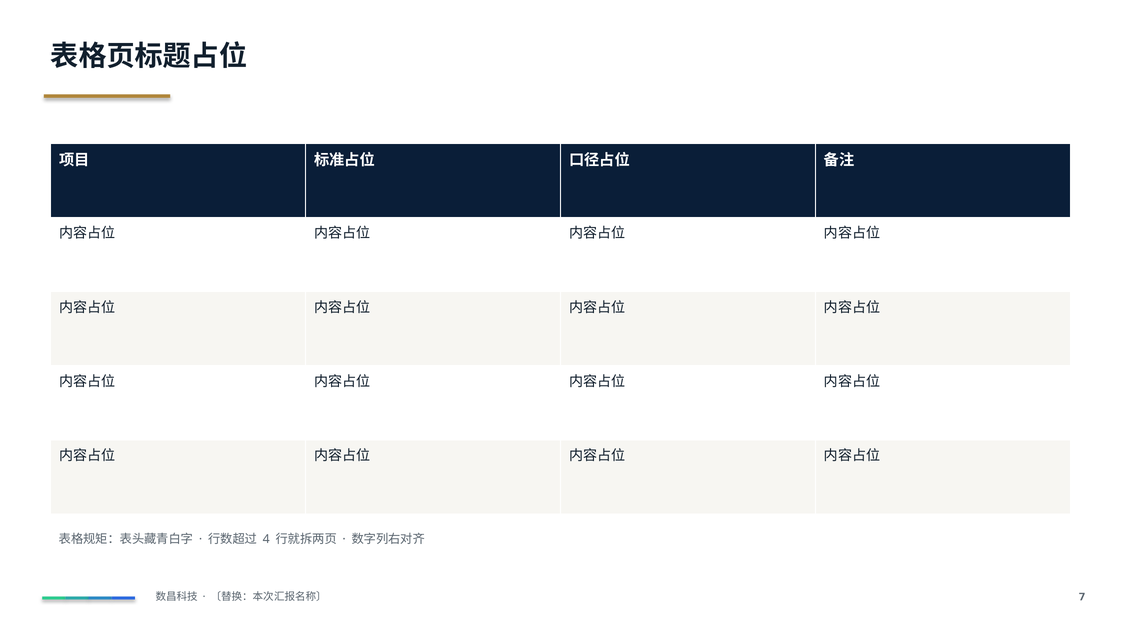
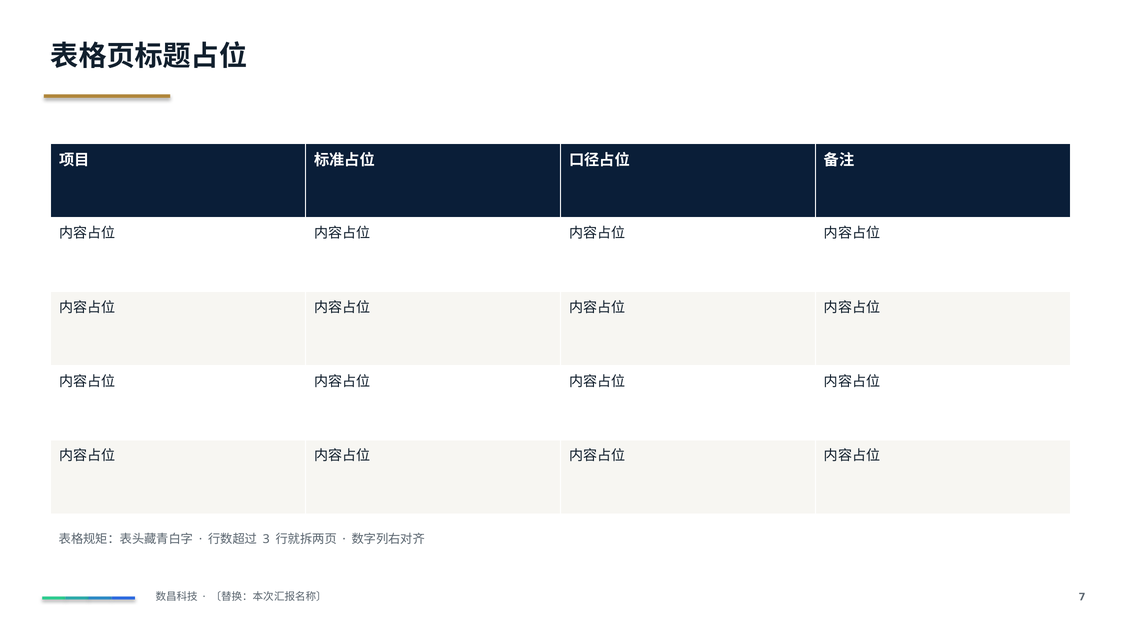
4: 4 -> 3
